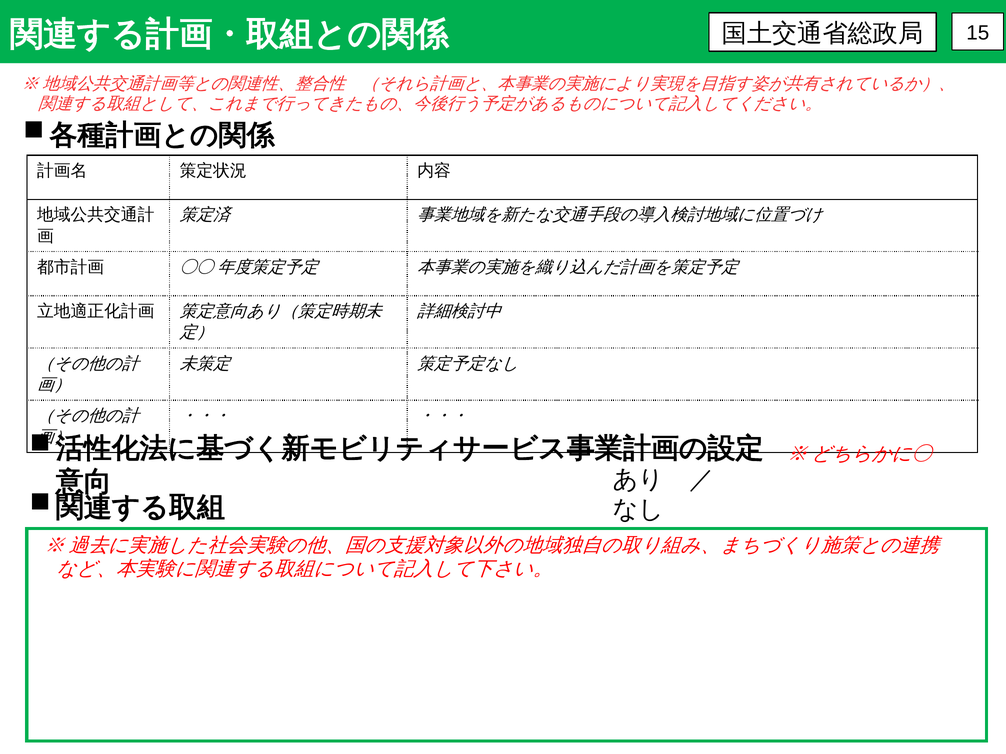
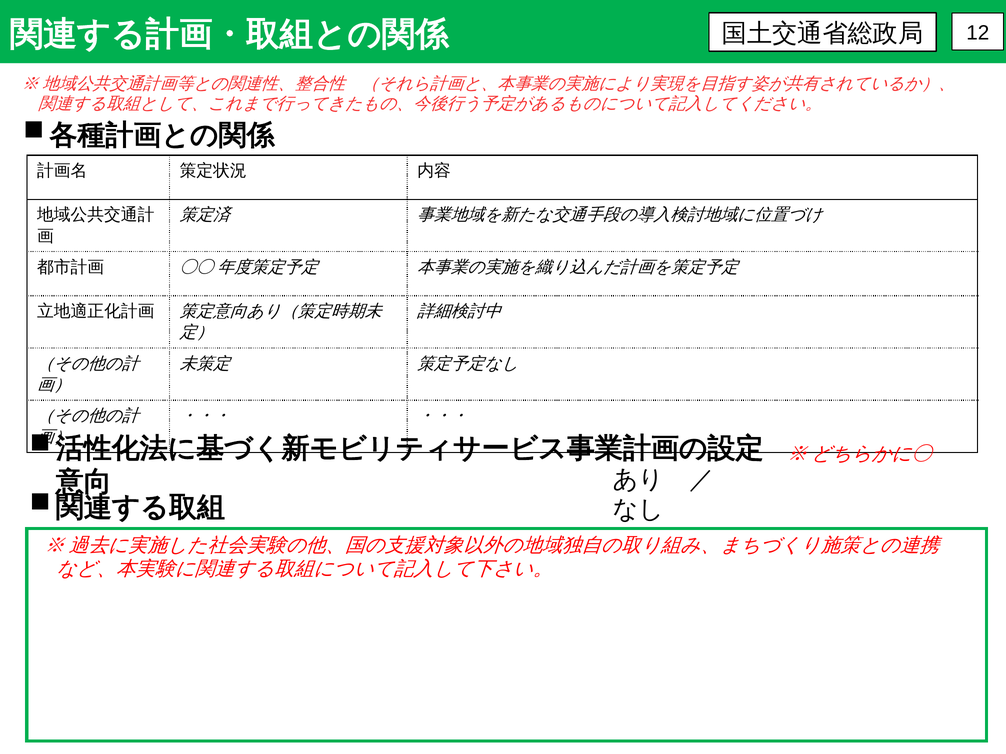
15: 15 -> 12
